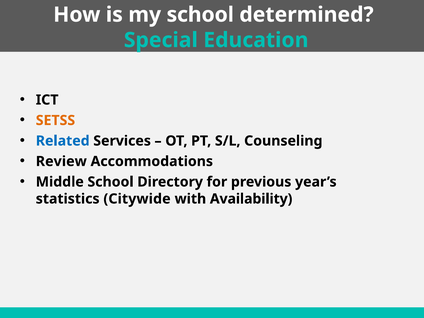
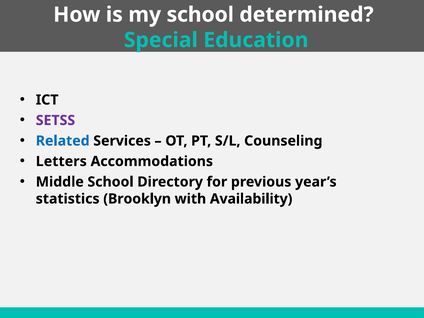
SETSS colour: orange -> purple
Review: Review -> Letters
Citywide: Citywide -> Brooklyn
